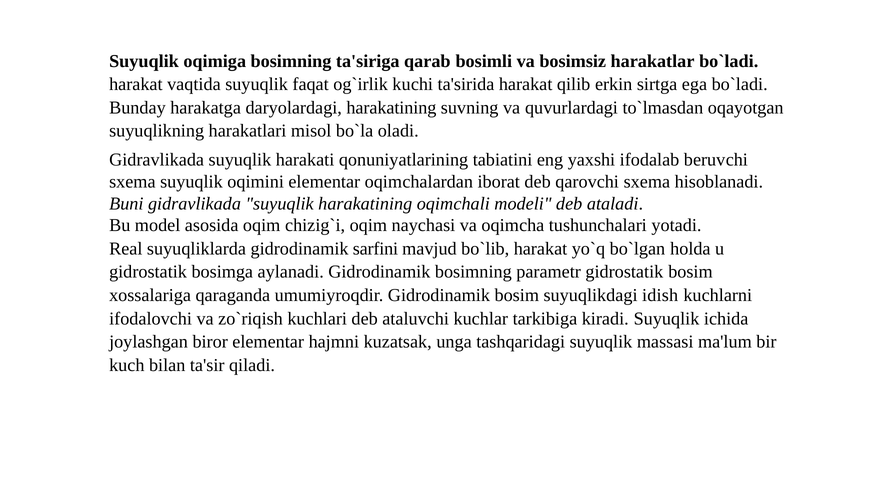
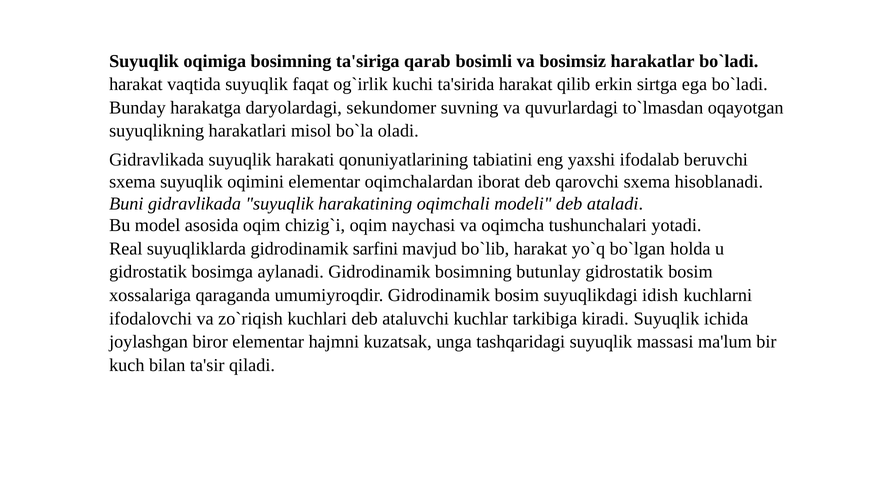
daryolardagi harakatining: harakatining -> sekundomer
parametr: parametr -> butunlay
